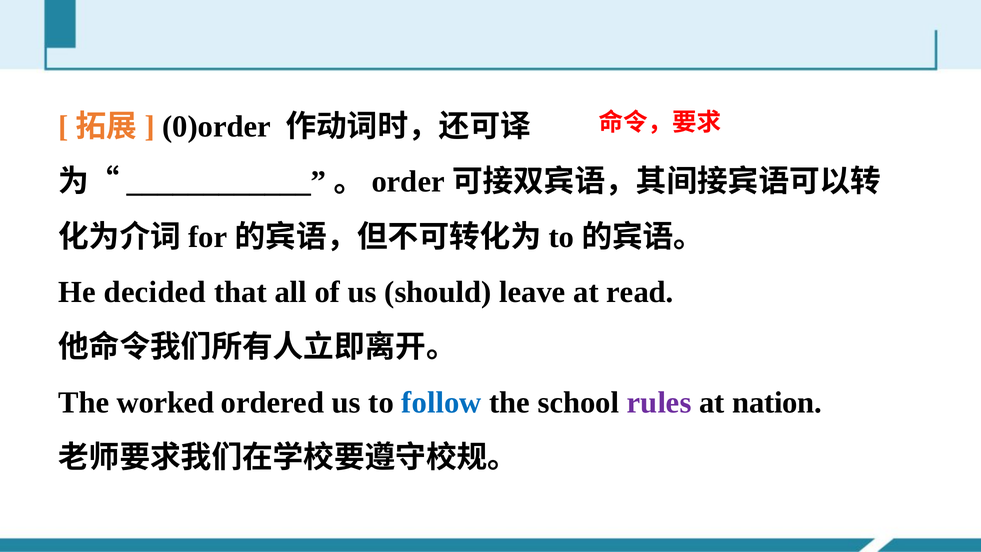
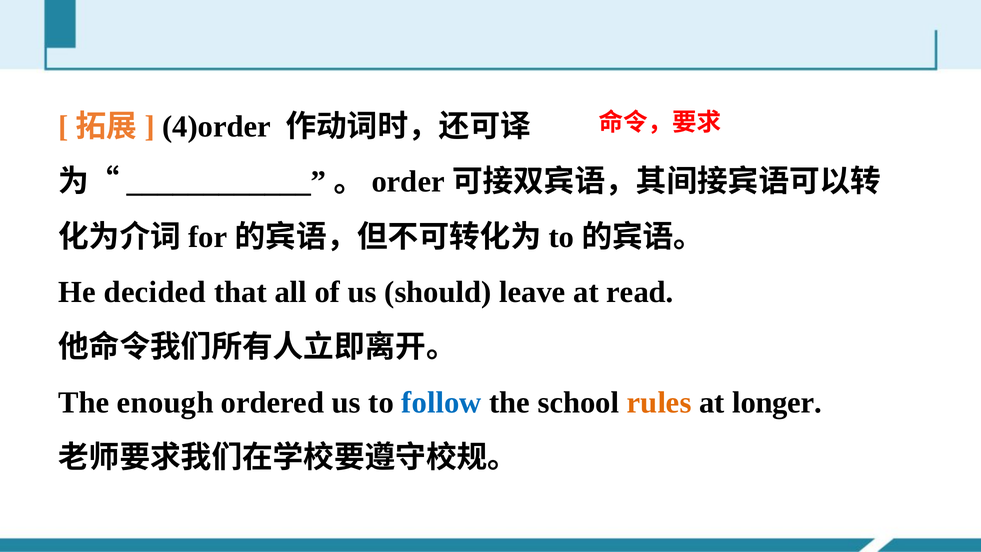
0)order: 0)order -> 4)order
worked: worked -> enough
rules colour: purple -> orange
nation: nation -> longer
